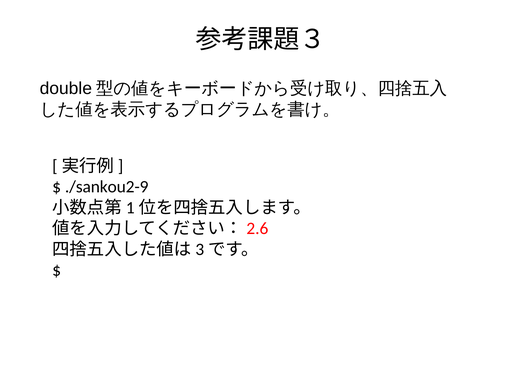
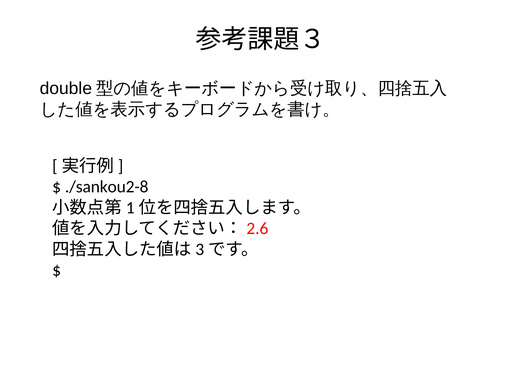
./sankou2-9: ./sankou2-9 -> ./sankou2-8
